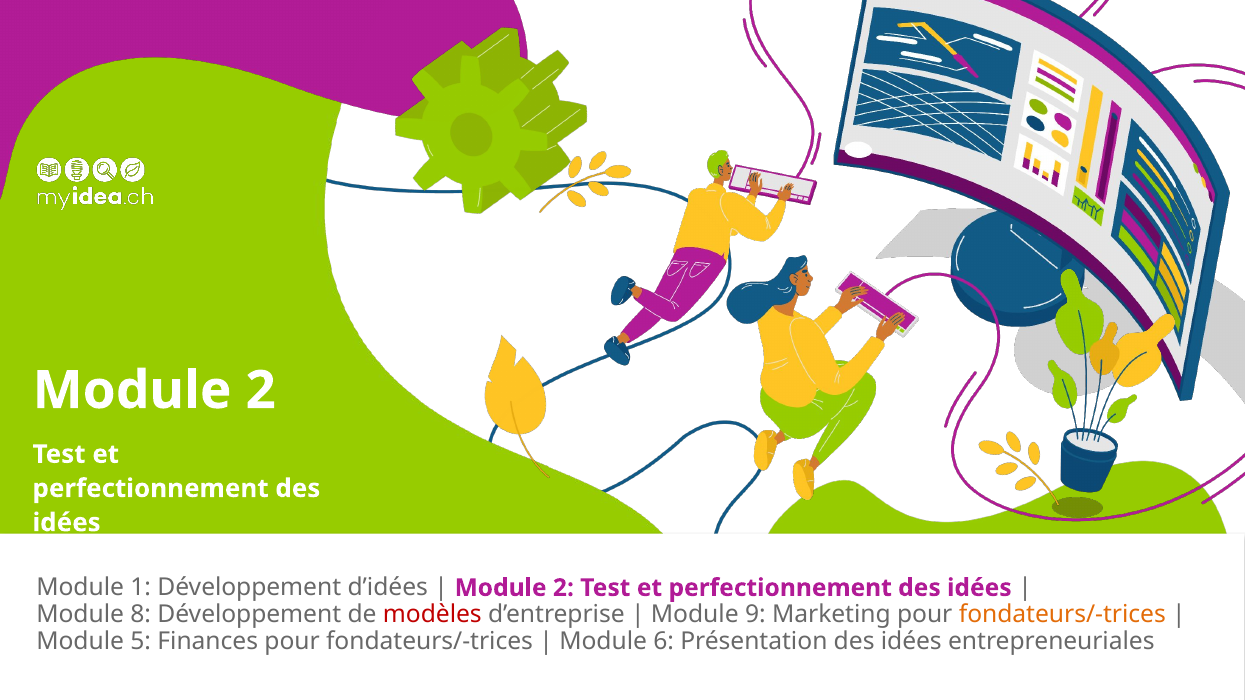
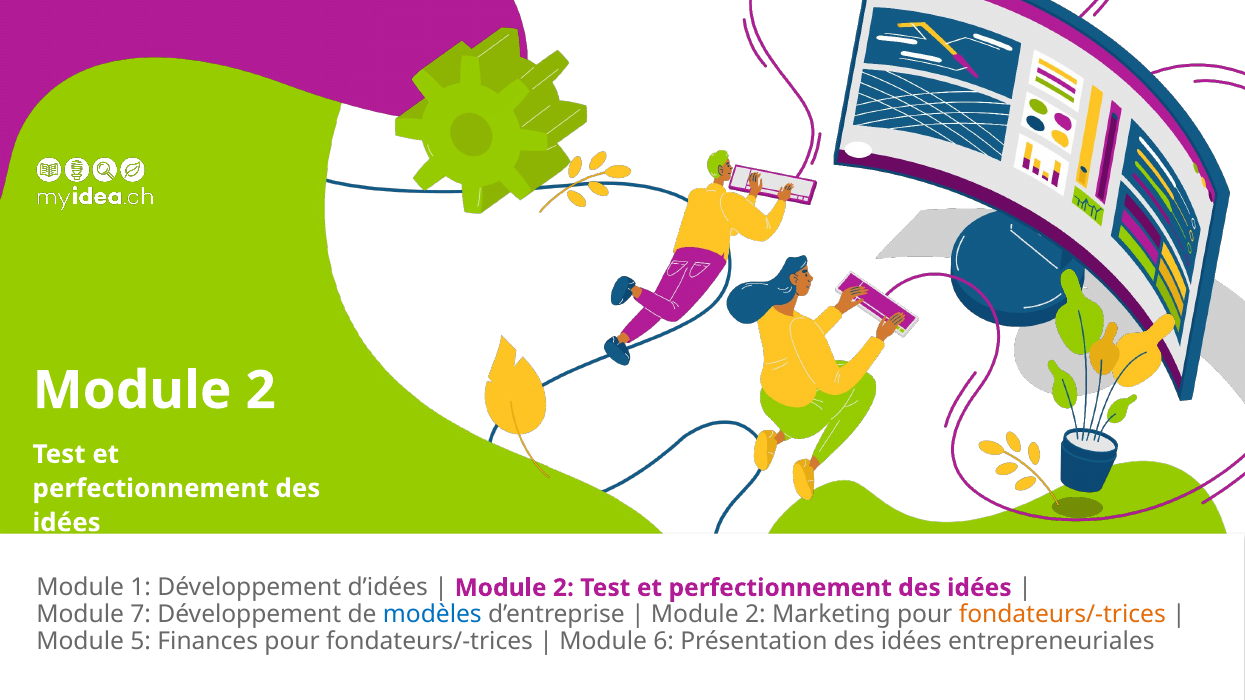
8: 8 -> 7
modèles colour: red -> blue
9 at (755, 615): 9 -> 2
